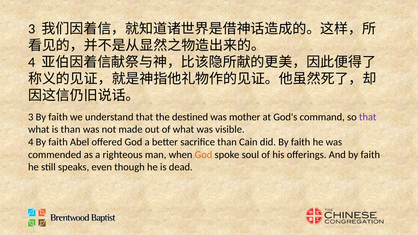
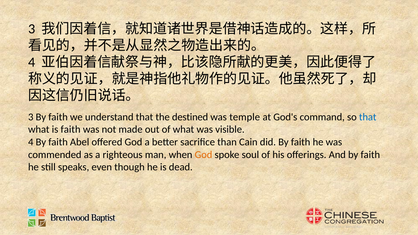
mother: mother -> temple
that at (368, 117) colour: purple -> blue
is than: than -> faith
